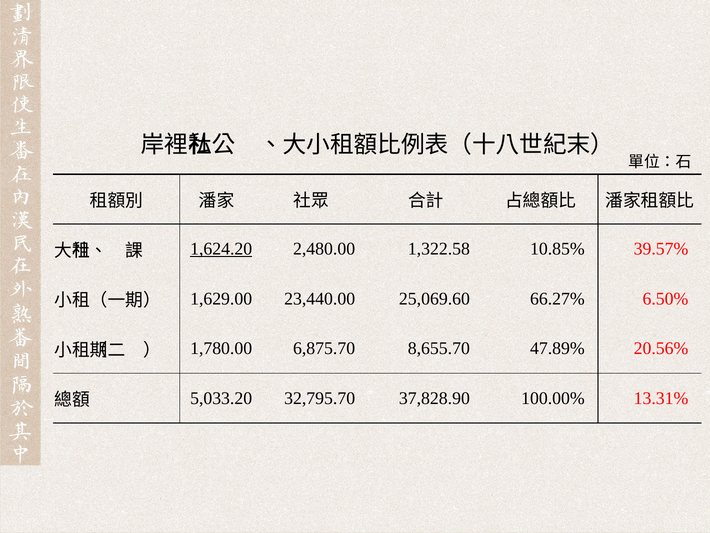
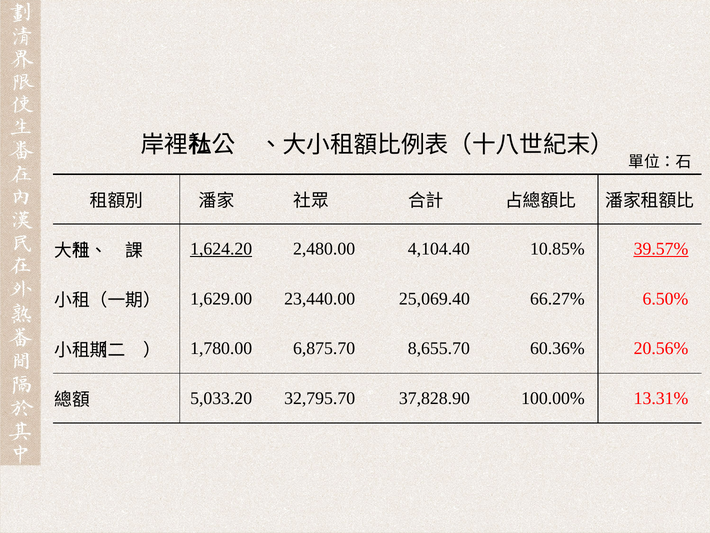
1,322.58: 1,322.58 -> 4,104.40
39.57% underline: none -> present
25,069.60: 25,069.60 -> 25,069.40
47.89%: 47.89% -> 60.36%
